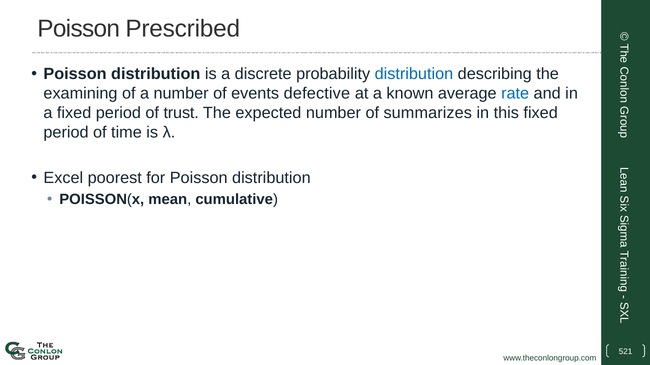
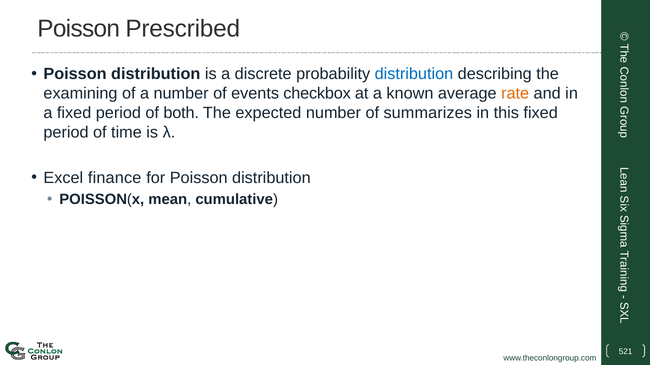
defective: defective -> checkbox
rate colour: blue -> orange
trust: trust -> both
poorest: poorest -> finance
